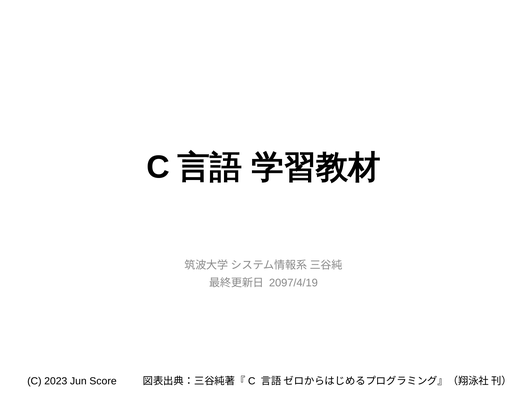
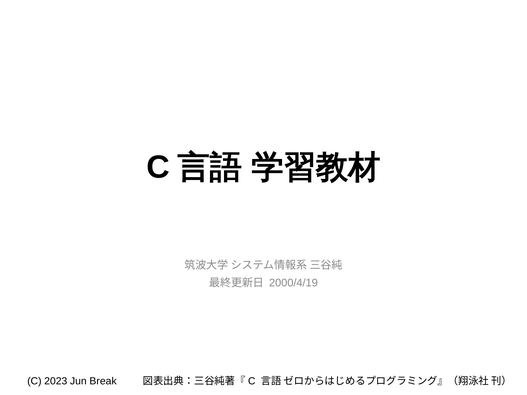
2097/4/19: 2097/4/19 -> 2000/4/19
Score: Score -> Break
